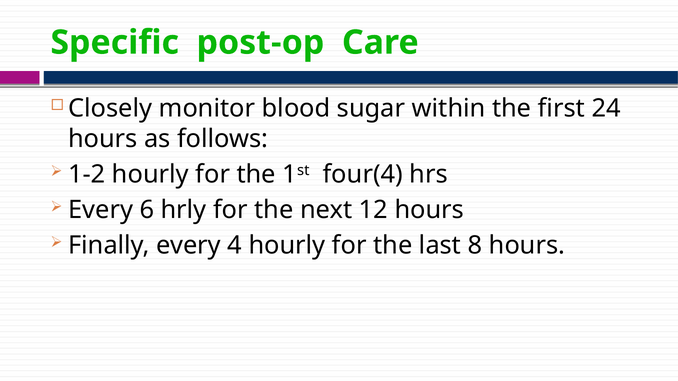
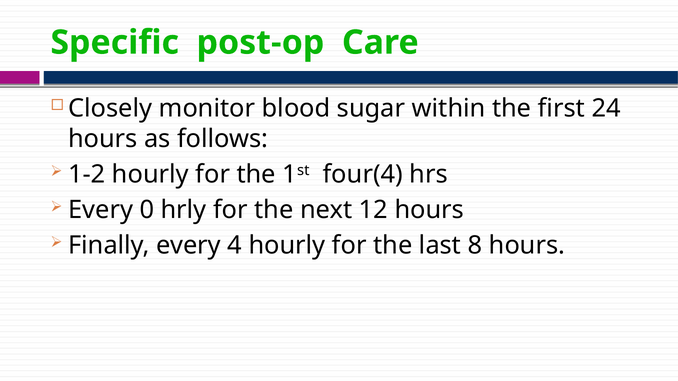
6: 6 -> 0
